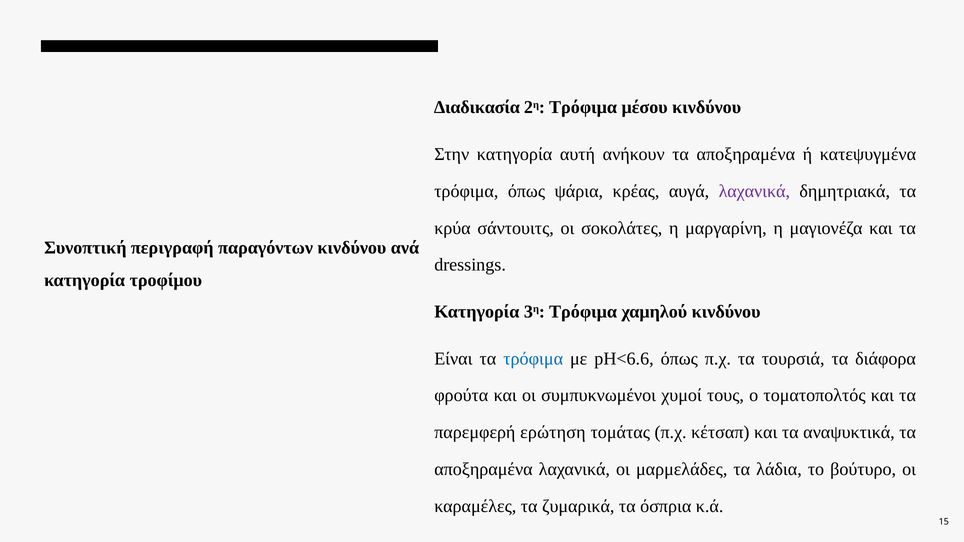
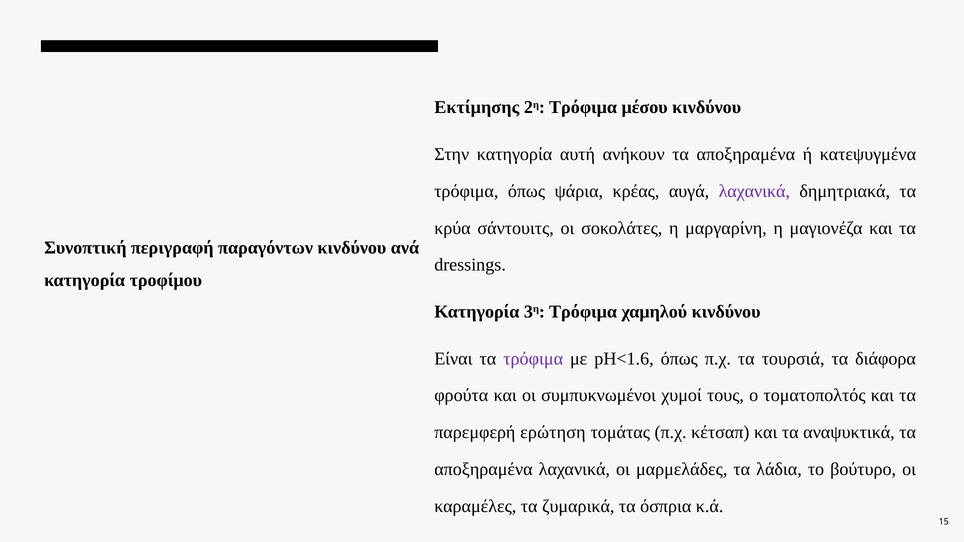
Διαδικασία: Διαδικασία -> Εκτίμησης
τρόφιμα at (533, 359) colour: blue -> purple
pH<6.6: pH<6.6 -> pH<1.6
